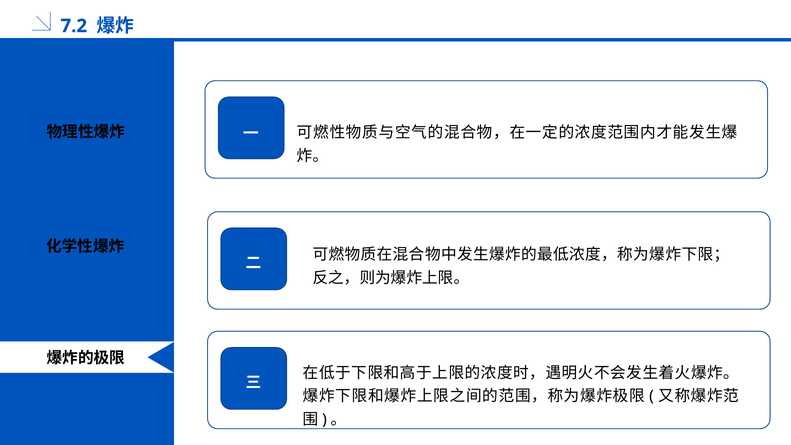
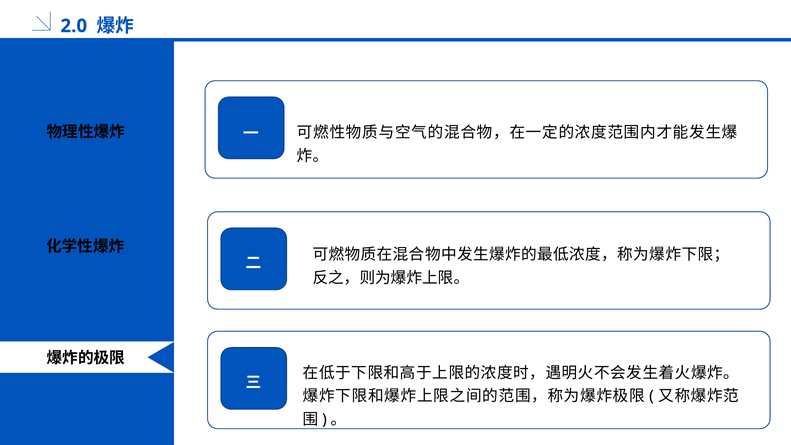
7.2: 7.2 -> 2.0
